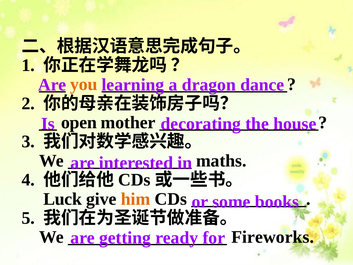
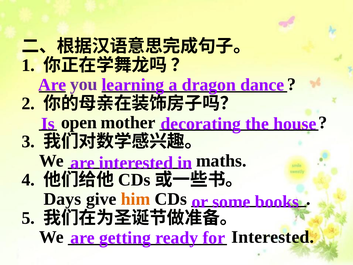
you colour: orange -> purple
Luck: Luck -> Days
Fireworks at (273, 237): Fireworks -> Interested
